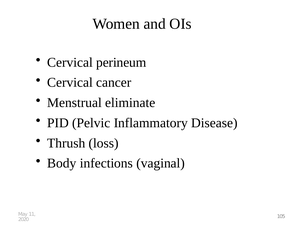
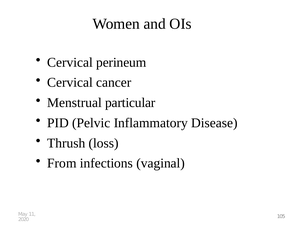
eliminate: eliminate -> particular
Body: Body -> From
